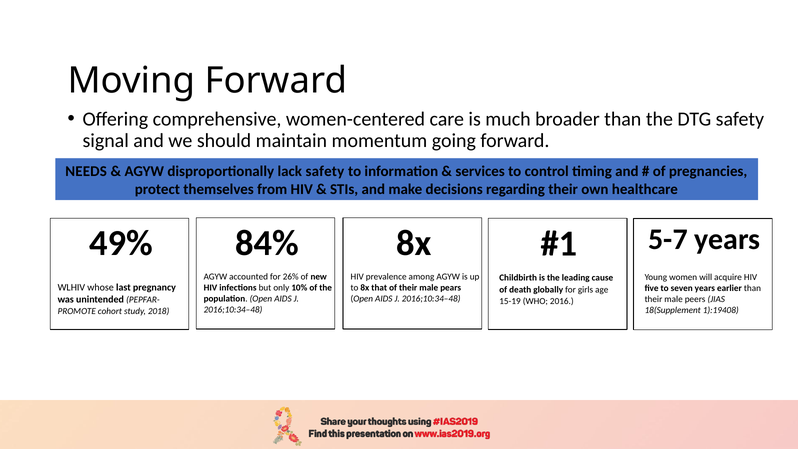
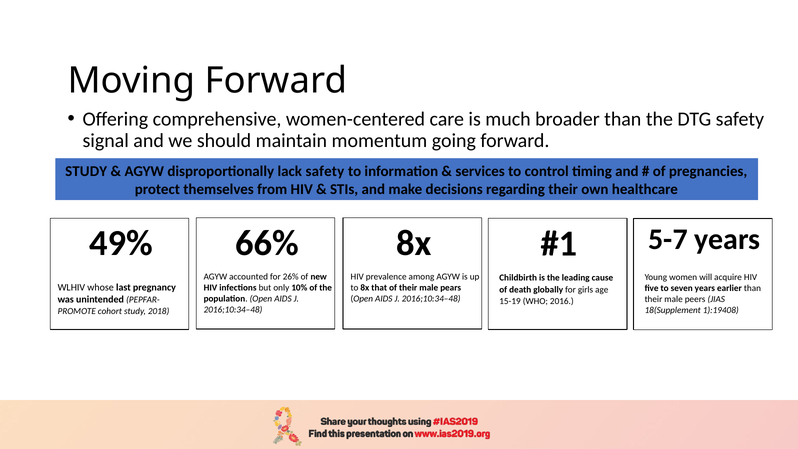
NEEDS at (86, 171): NEEDS -> STUDY
84%: 84% -> 66%
